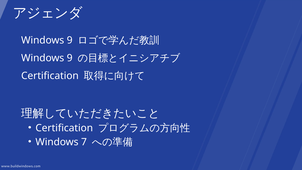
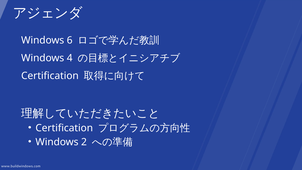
9 at (70, 40): 9 -> 6
9 at (70, 58): 9 -> 4
7: 7 -> 2
